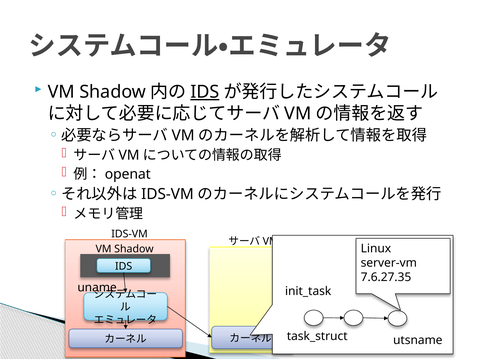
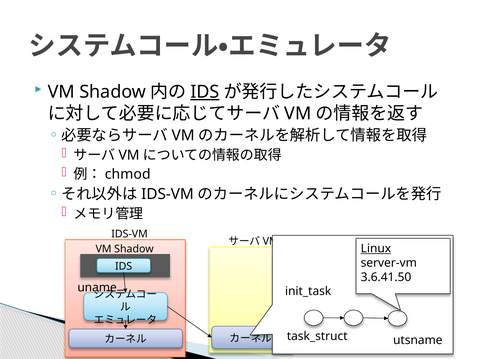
openat: openat -> chmod
Linux underline: none -> present
7.6.27.35: 7.6.27.35 -> 3.6.41.50
